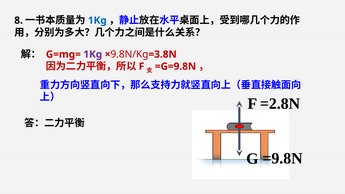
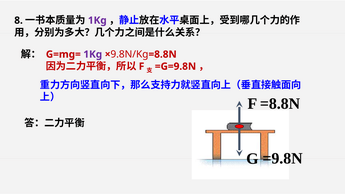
1Kg at (97, 20) colour: blue -> purple
=3.8N at (163, 54): =3.8N -> =8.8N
=2.8N at (280, 104): =2.8N -> =8.8N
